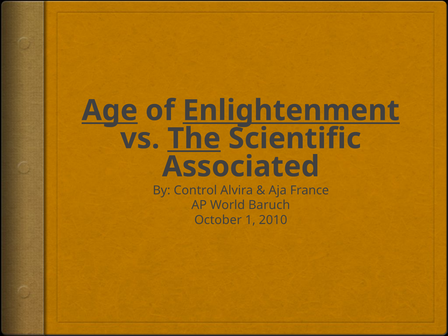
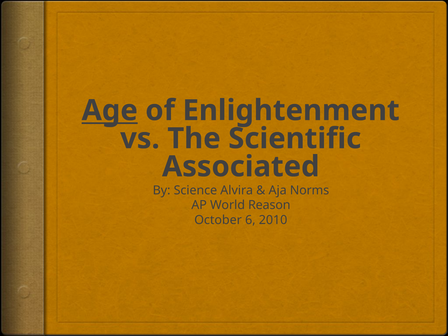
Enlightenment underline: present -> none
The underline: present -> none
Control: Control -> Science
France: France -> Norms
Baruch: Baruch -> Reason
1: 1 -> 6
